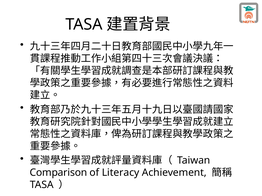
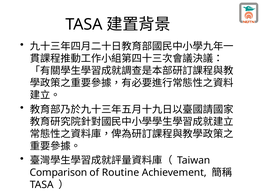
Literacy: Literacy -> Routine
